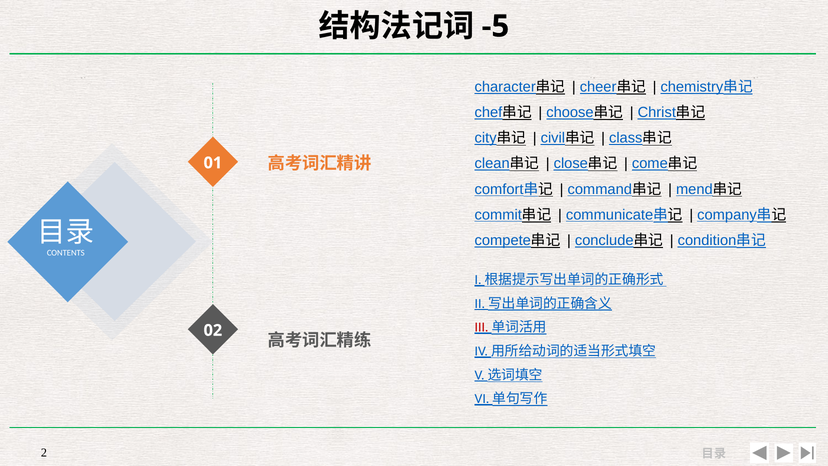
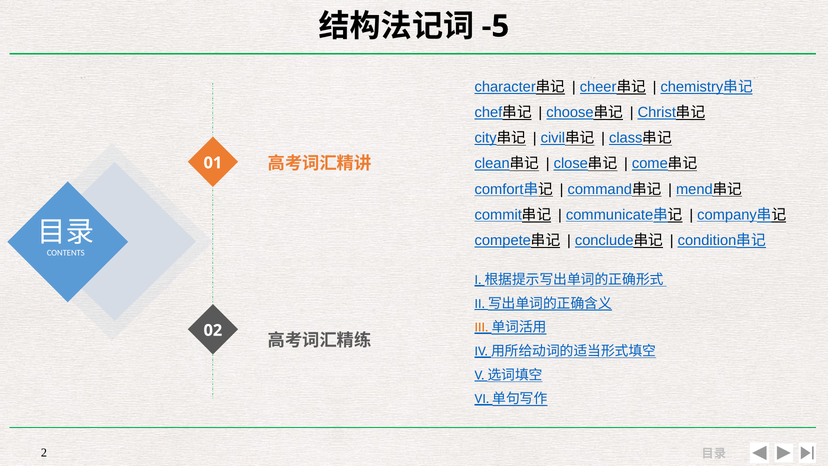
III colour: red -> orange
